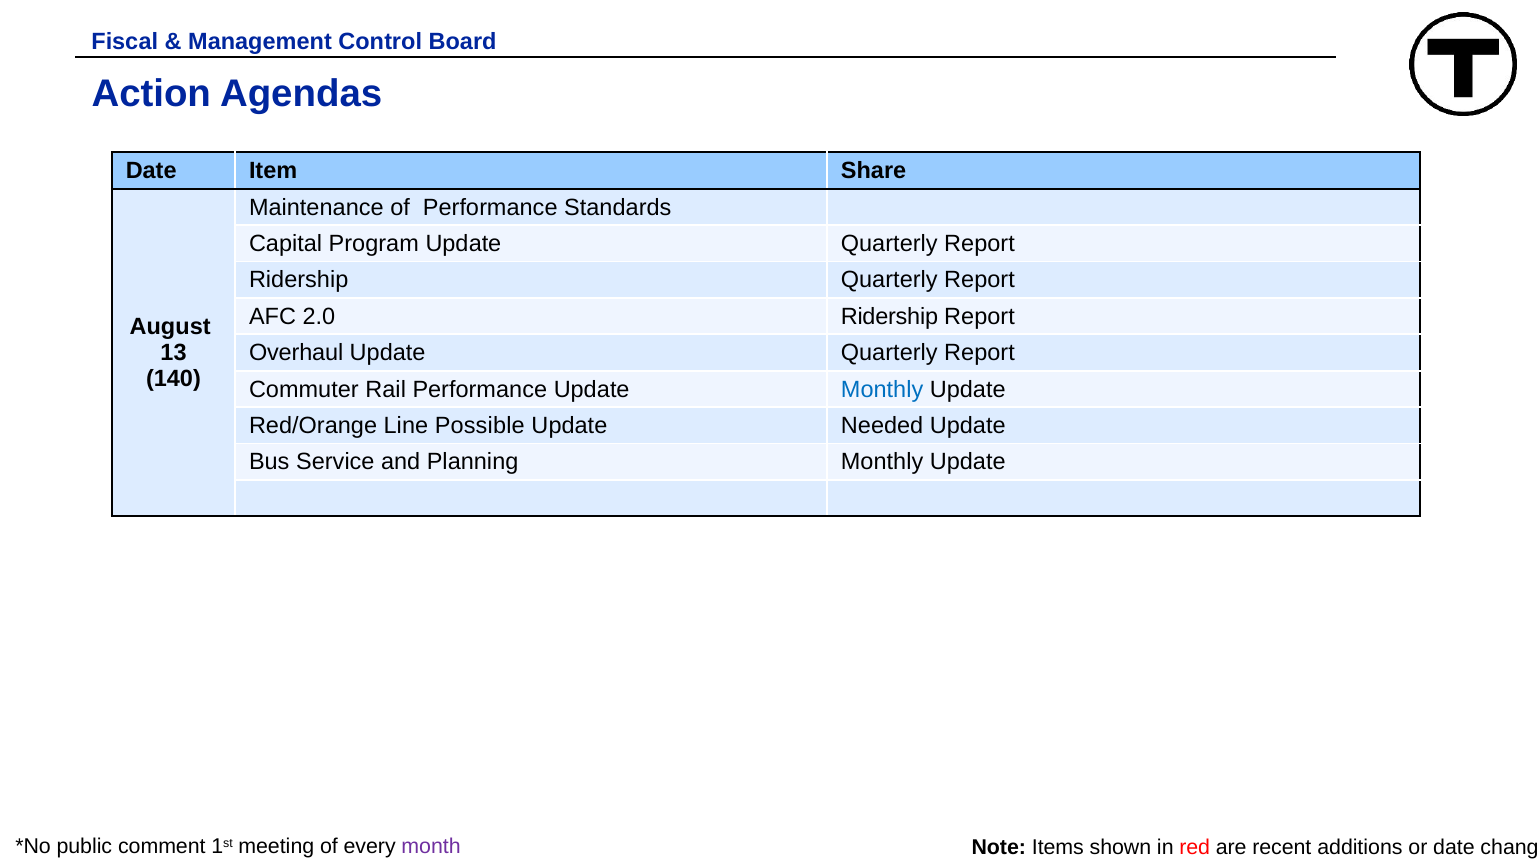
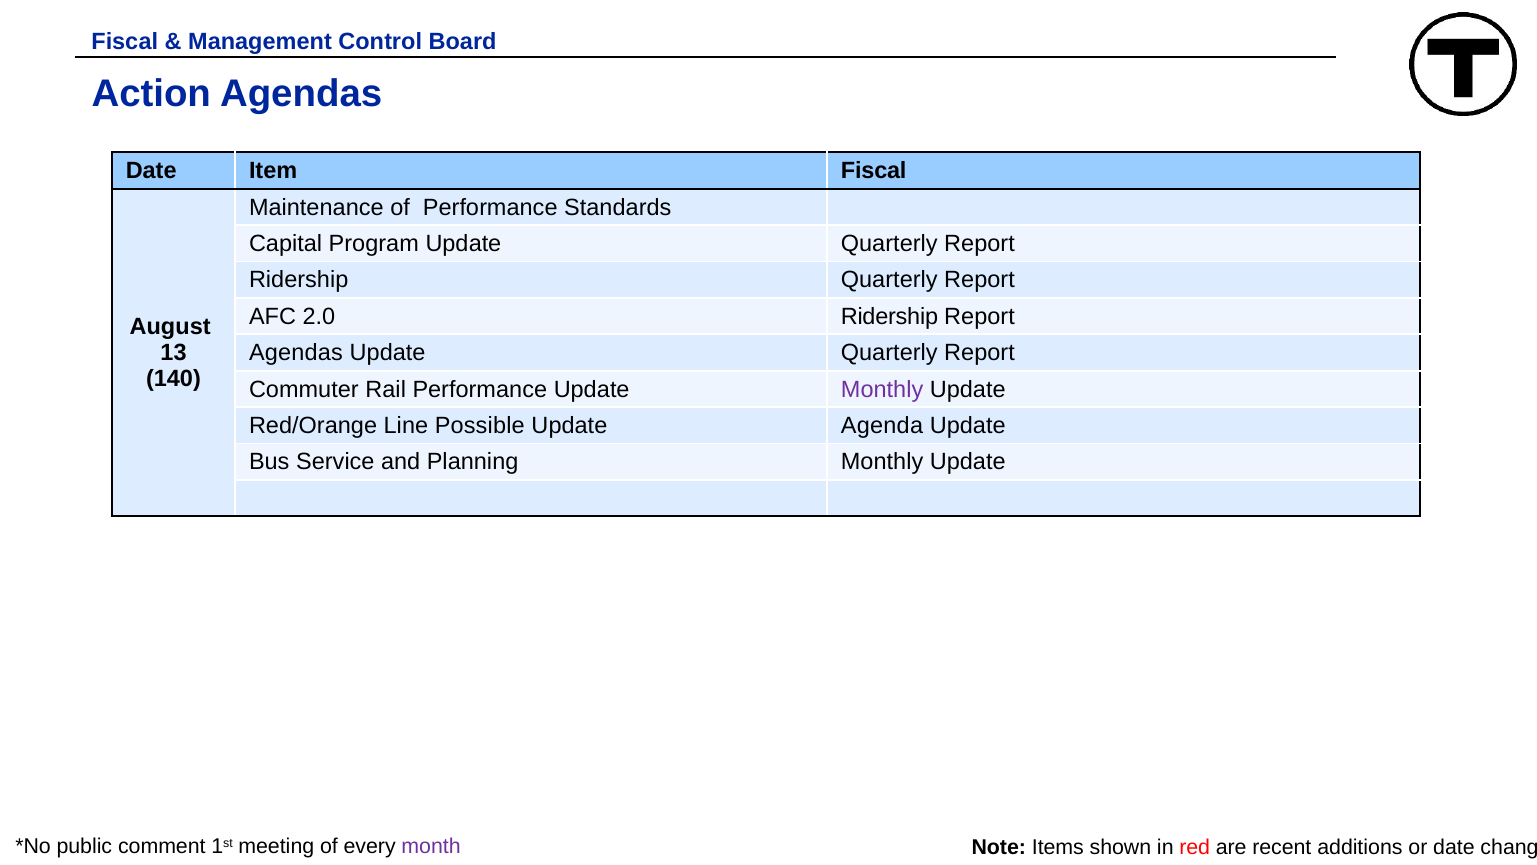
Item Share: Share -> Fiscal
Overhaul at (296, 353): Overhaul -> Agendas
Monthly at (882, 389) colour: blue -> purple
Needed: Needed -> Agenda
